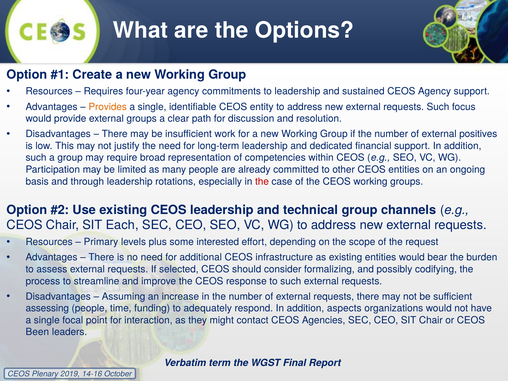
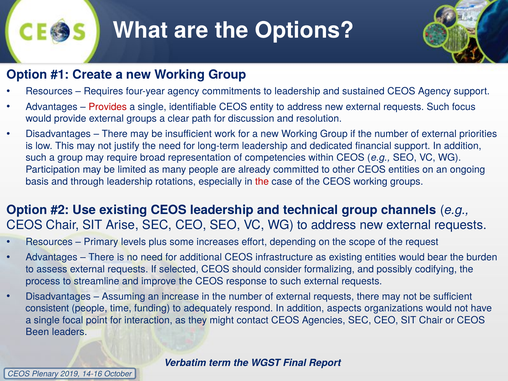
Provides colour: orange -> red
positives: positives -> priorities
Each: Each -> Arise
interested: interested -> increases
assessing: assessing -> consistent
